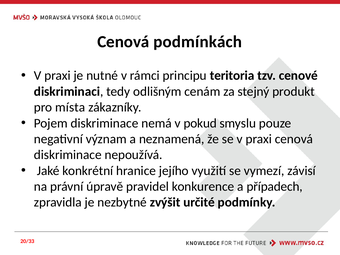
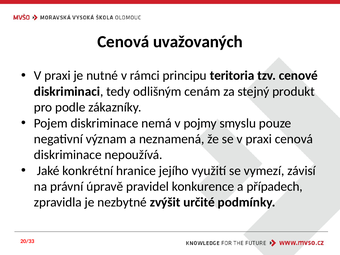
podmínkách: podmínkách -> uvažovaných
místa: místa -> podle
pokud: pokud -> pojmy
